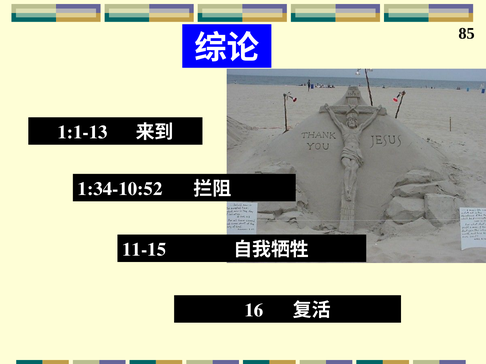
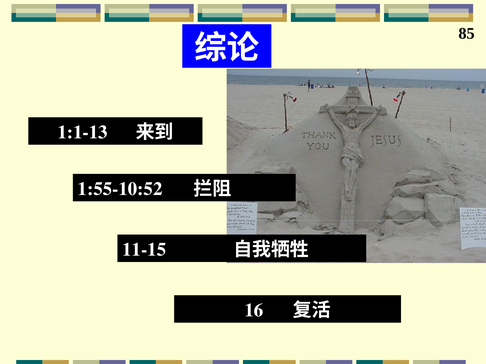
1:34-10:52: 1:34-10:52 -> 1:55-10:52
